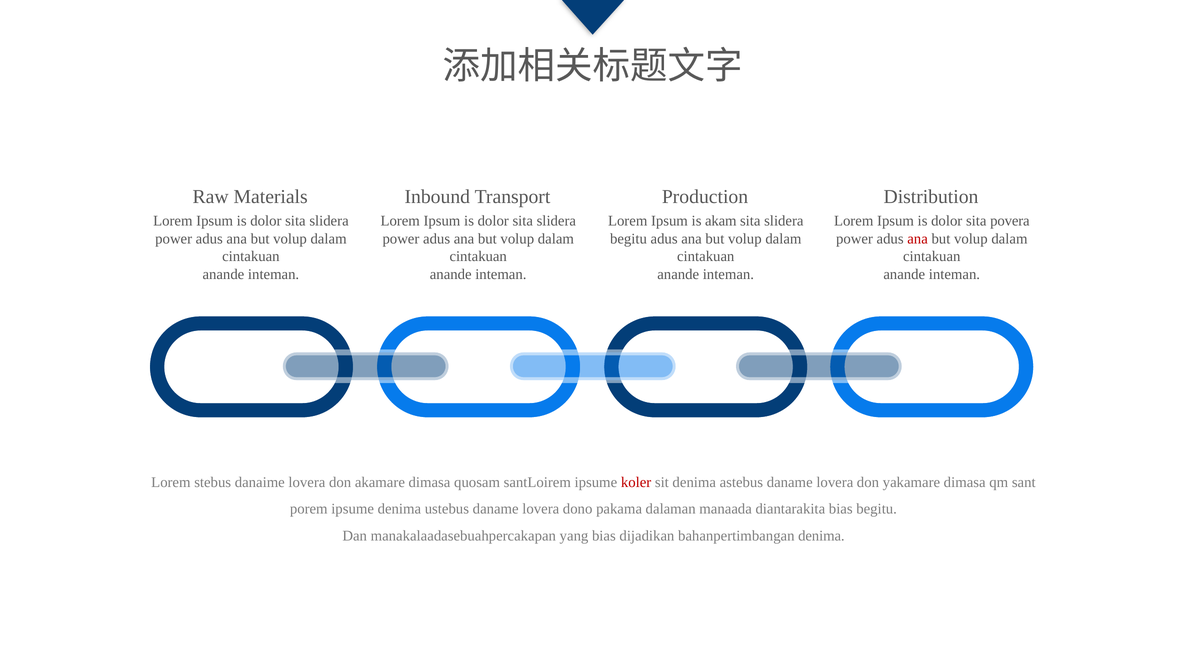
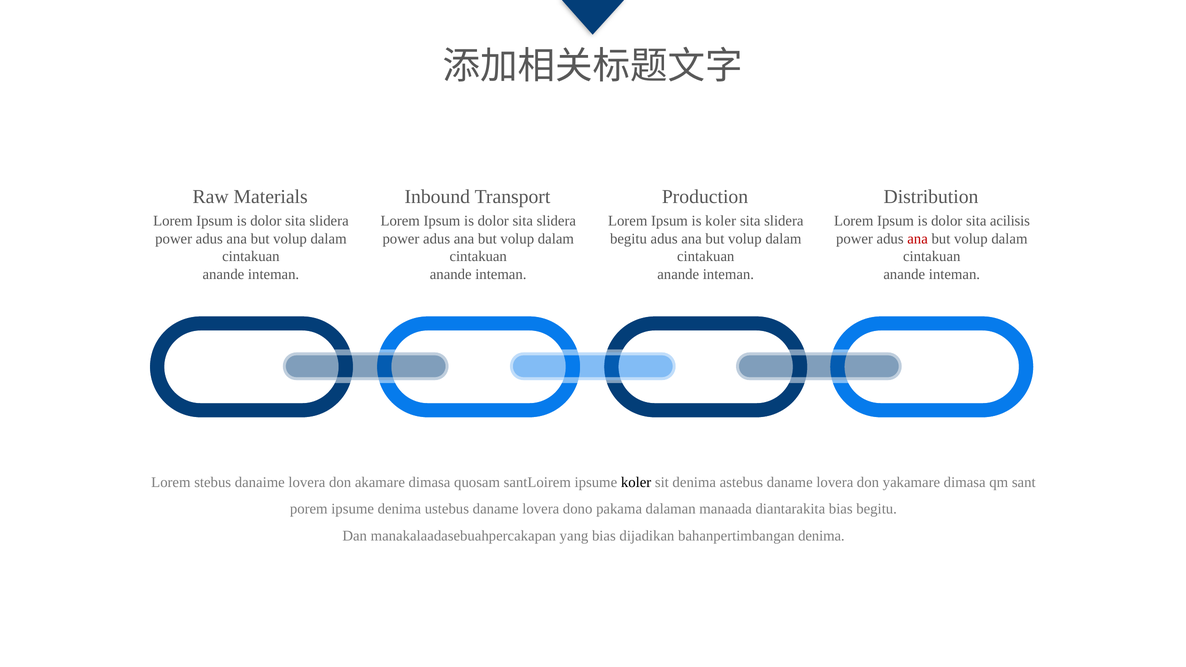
is akam: akam -> koler
povera: povera -> acilisis
koler at (636, 483) colour: red -> black
